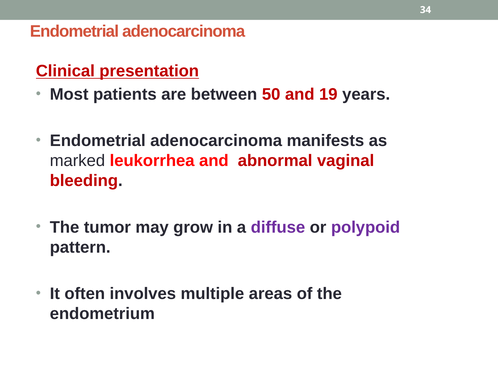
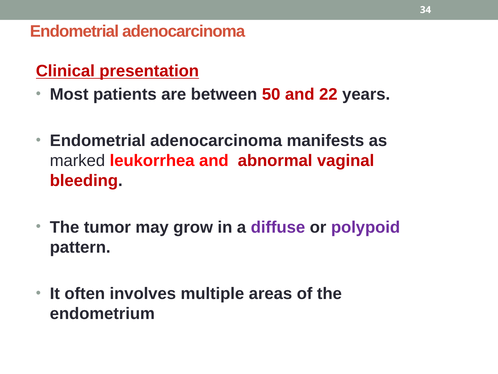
19: 19 -> 22
